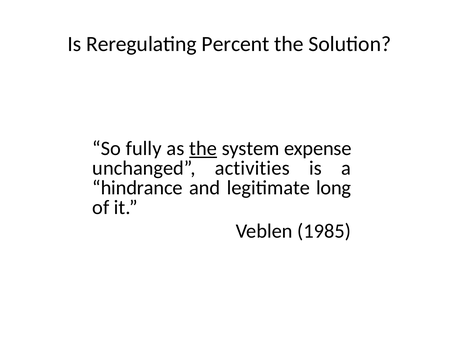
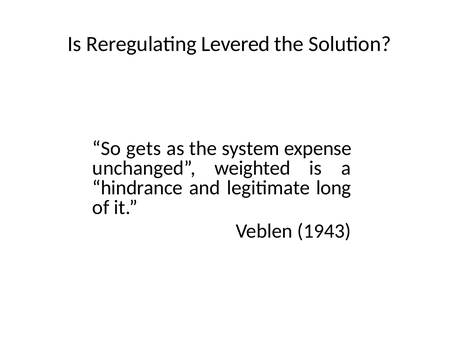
Percent: Percent -> Levered
fully: fully -> gets
the at (203, 149) underline: present -> none
activities: activities -> weighted
1985: 1985 -> 1943
